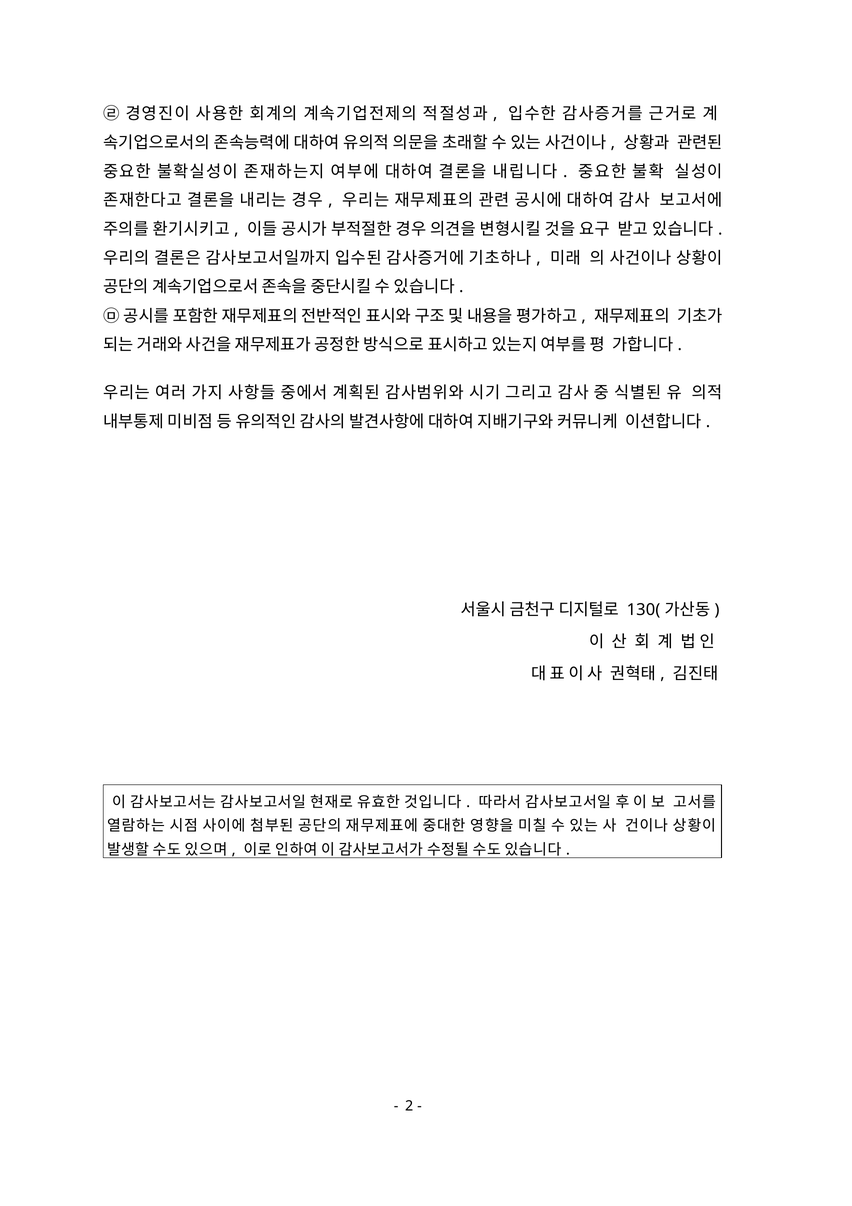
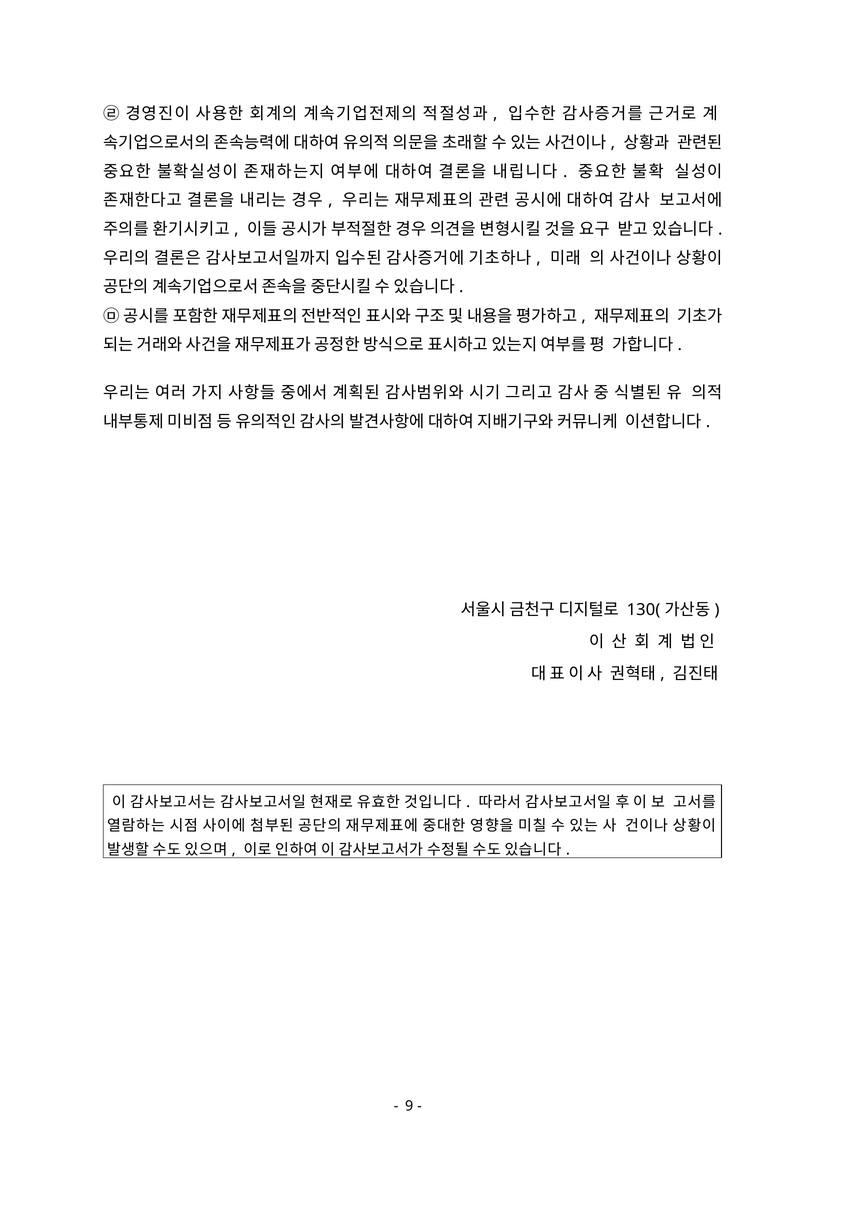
2: 2 -> 9
